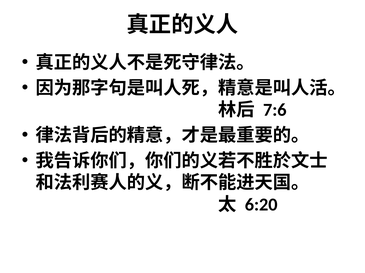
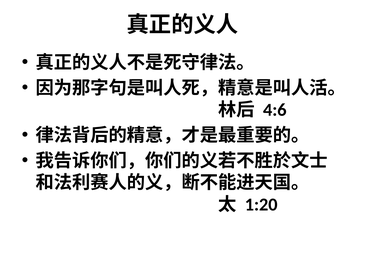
7:6: 7:6 -> 4:6
6:20: 6:20 -> 1:20
